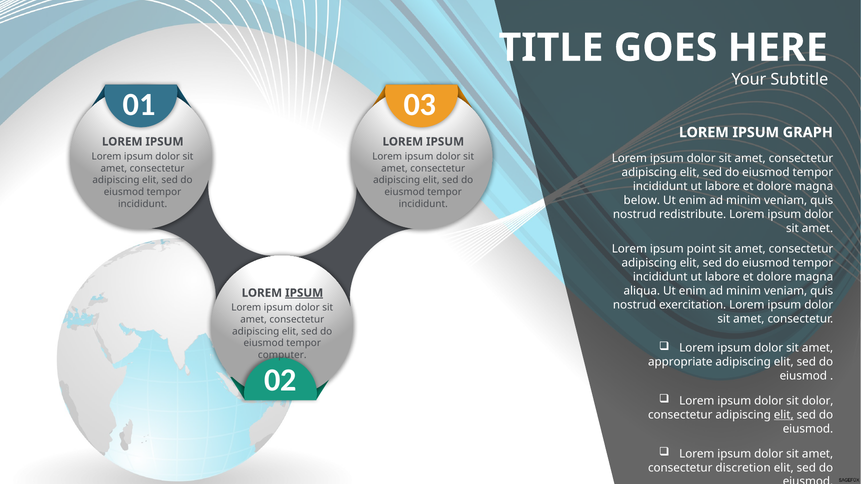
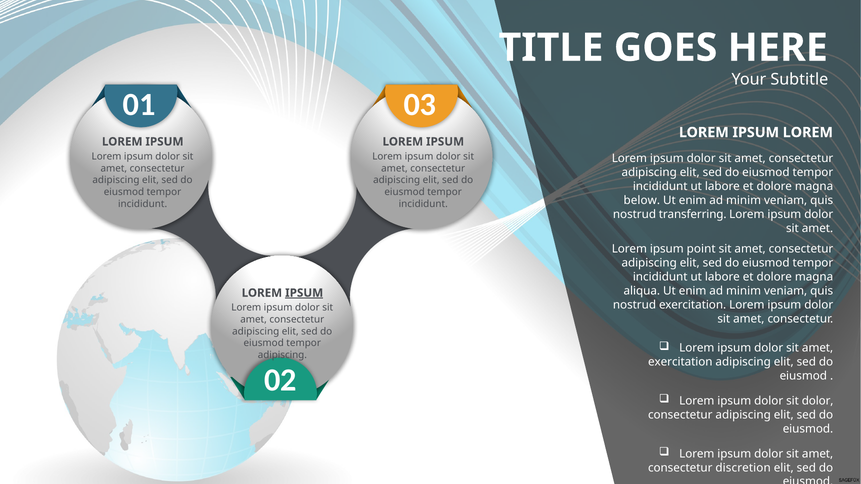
GRAPH at (808, 133): GRAPH -> LOREM
redistribute: redistribute -> transferring
computer at (282, 355): computer -> adipiscing
appropriate at (680, 362): appropriate -> exercitation
elit at (784, 415) underline: present -> none
